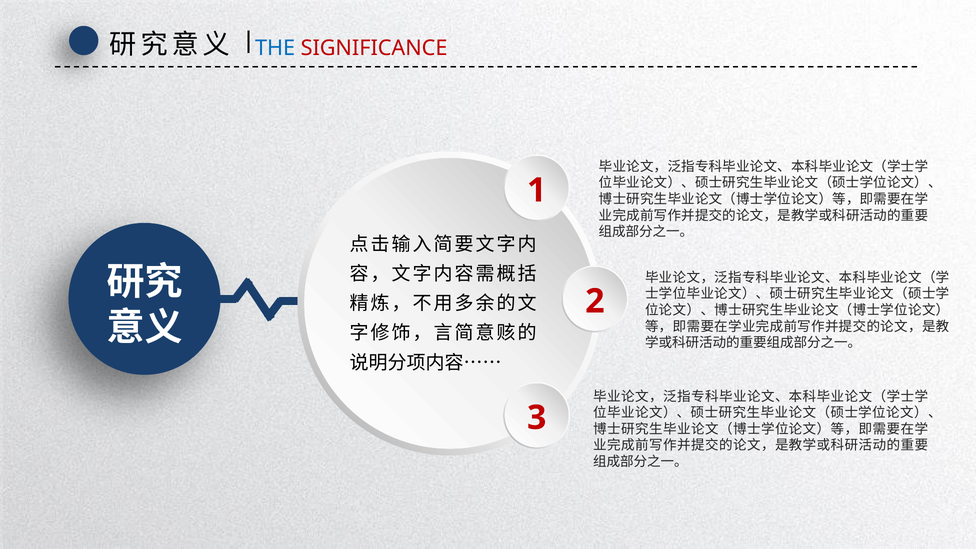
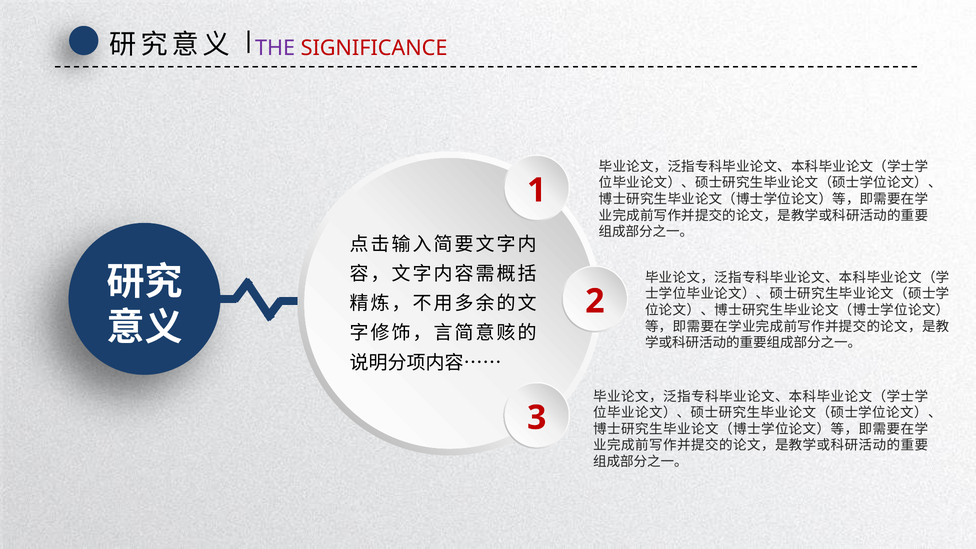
THE colour: blue -> purple
